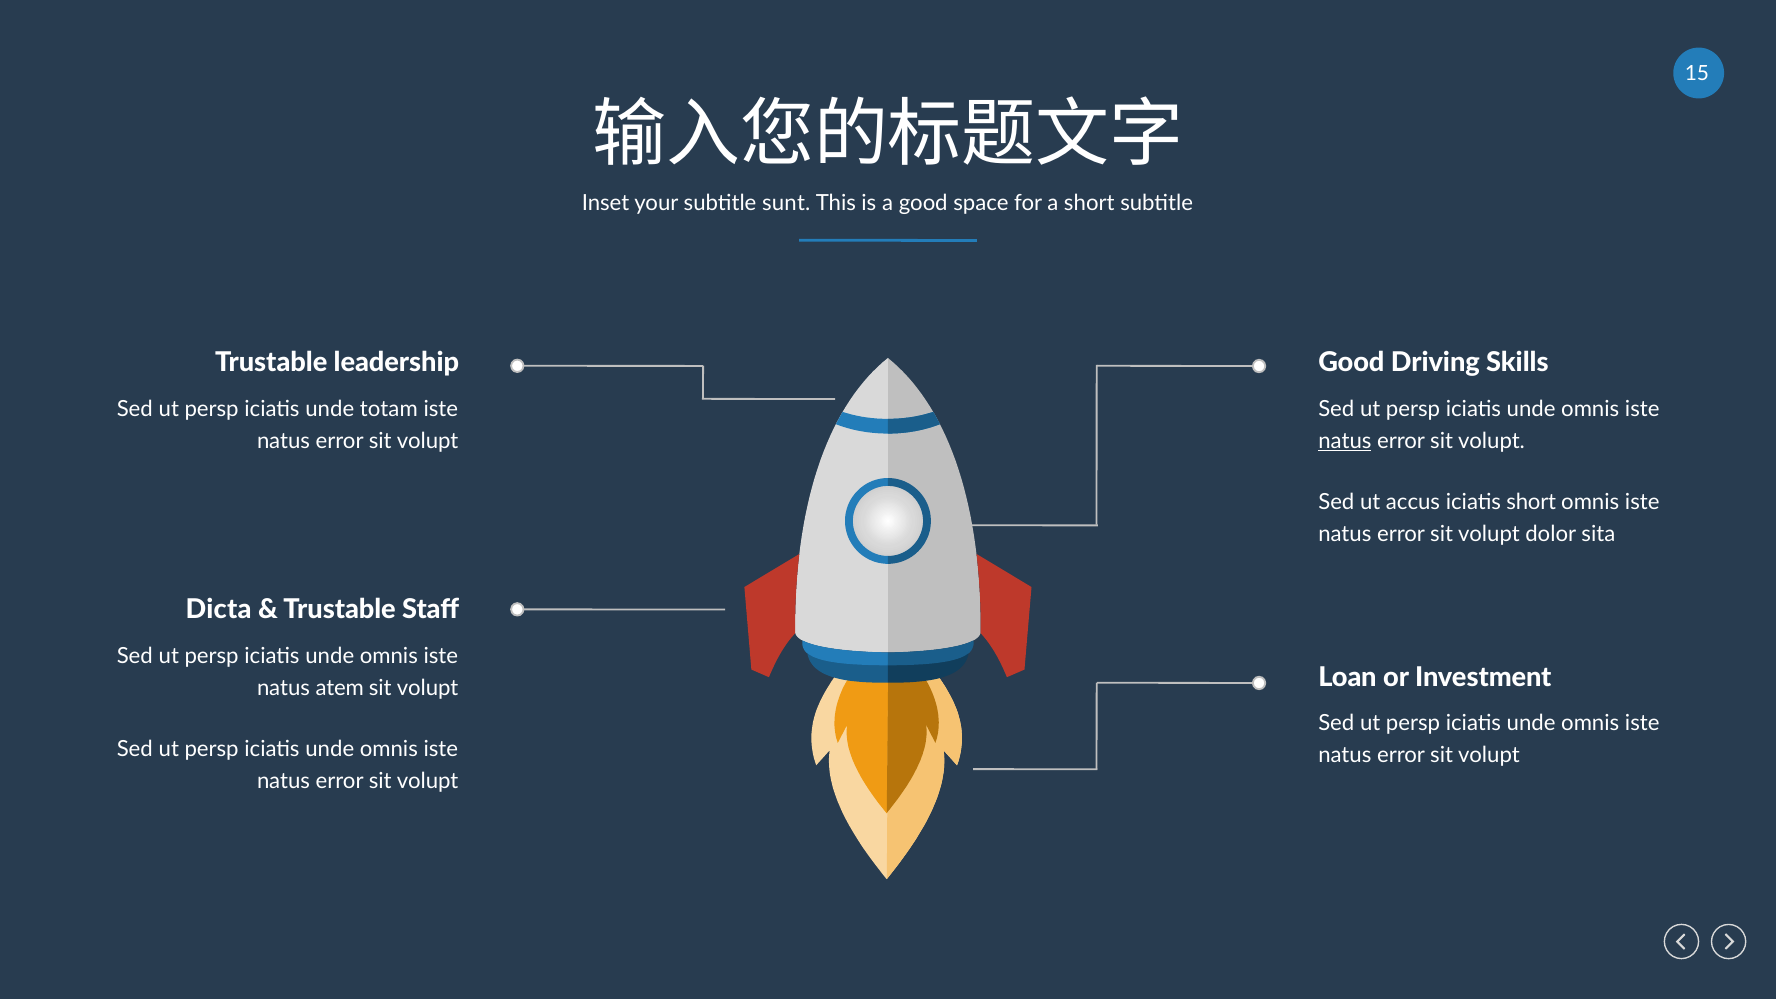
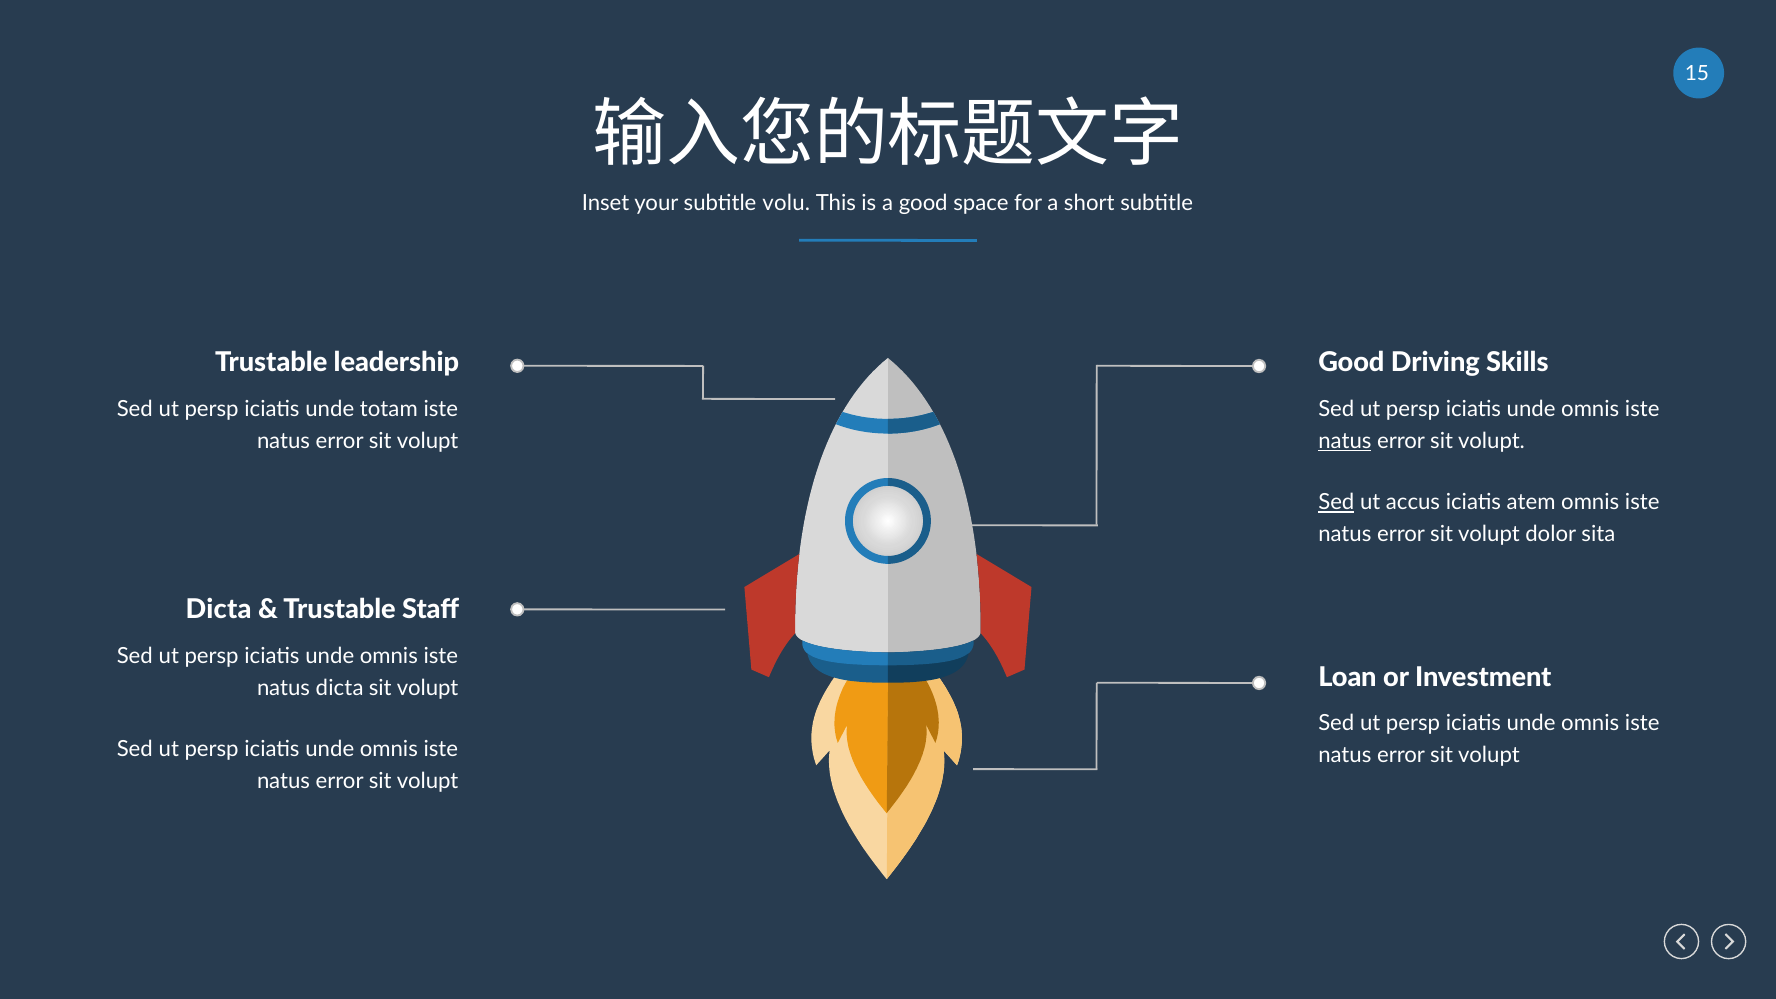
sunt: sunt -> volu
Sed at (1336, 503) underline: none -> present
iciatis short: short -> atem
natus atem: atem -> dicta
